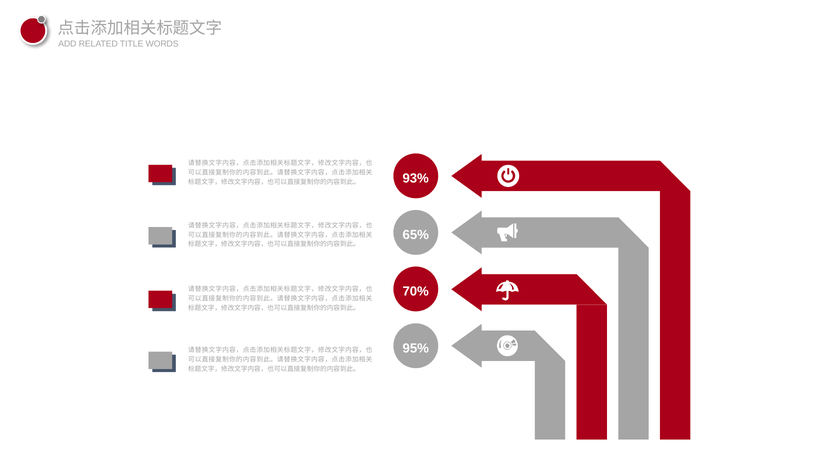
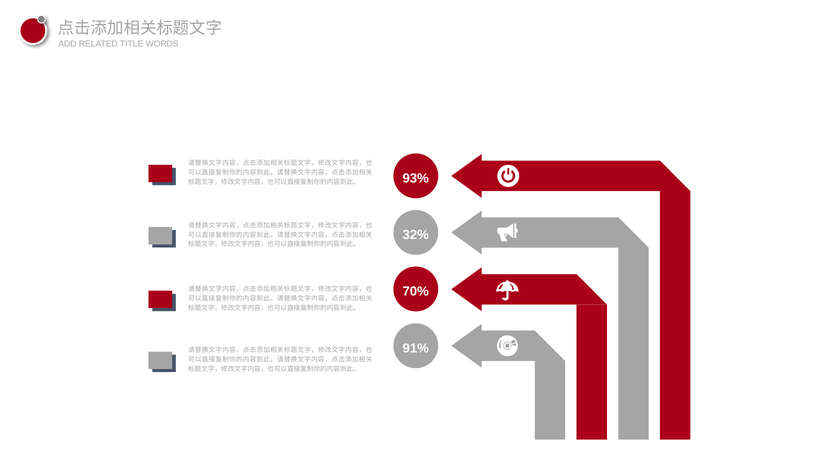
65%: 65% -> 32%
95%: 95% -> 91%
